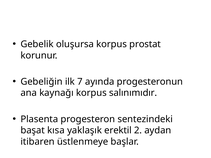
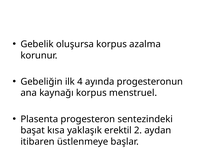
prostat: prostat -> azalma
7: 7 -> 4
salınımıdır: salınımıdır -> menstruel
